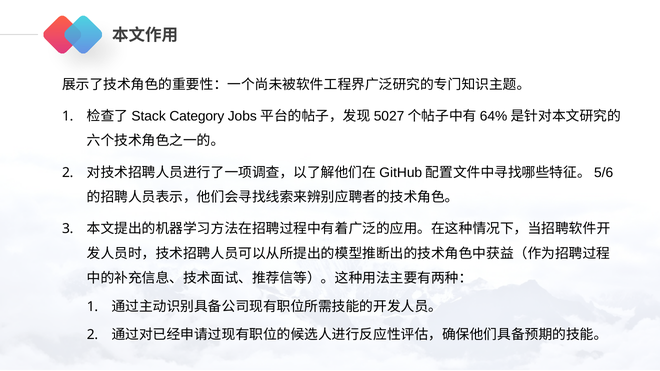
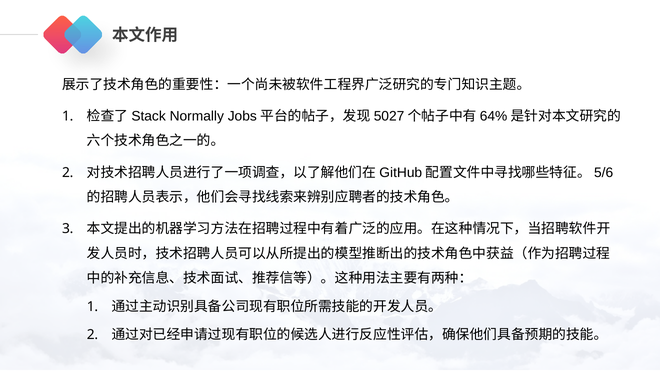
Category: Category -> Normally
